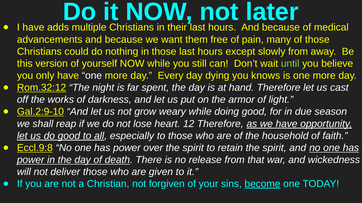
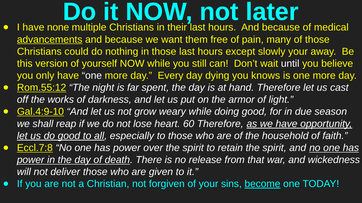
adds: adds -> none
advancements underline: none -> present
slowly from: from -> your
until colour: light green -> white
Rom.32:12: Rom.32:12 -> Rom.55:12
Gal.2:9-10: Gal.2:9-10 -> Gal.4:9-10
12: 12 -> 60
Eccl.9:8: Eccl.9:8 -> Eccl.7:8
